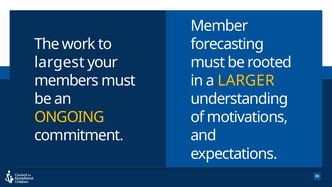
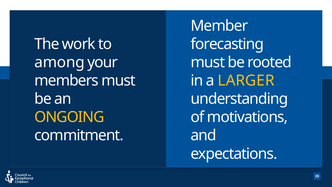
largest: largest -> among
